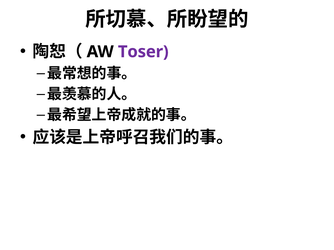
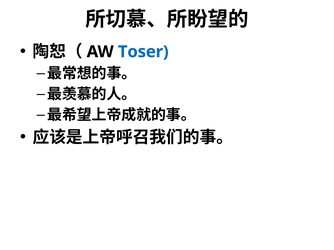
Toser colour: purple -> blue
